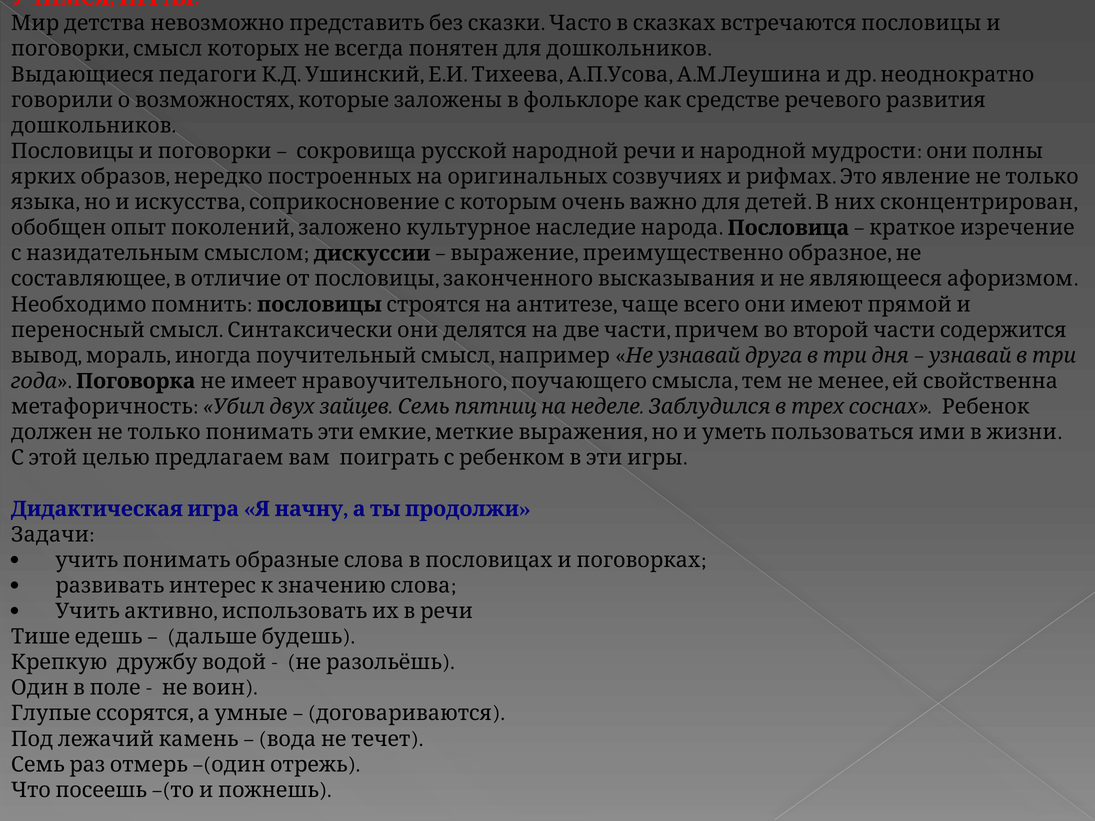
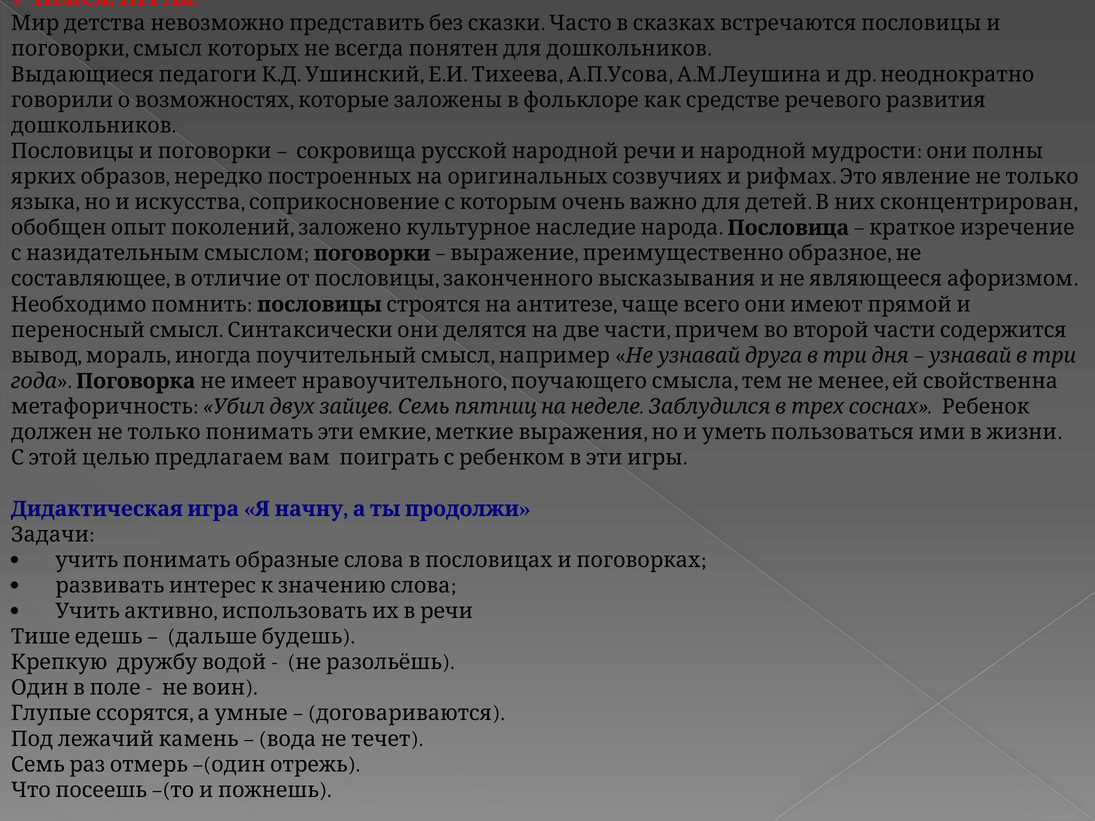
дискуссии at (372, 253): дискуссии -> поговорки
